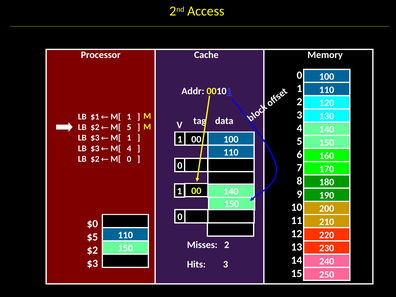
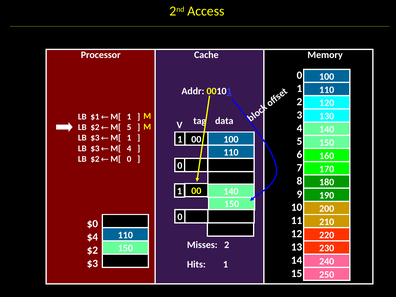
$5: $5 -> $4
Hits 3: 3 -> 1
